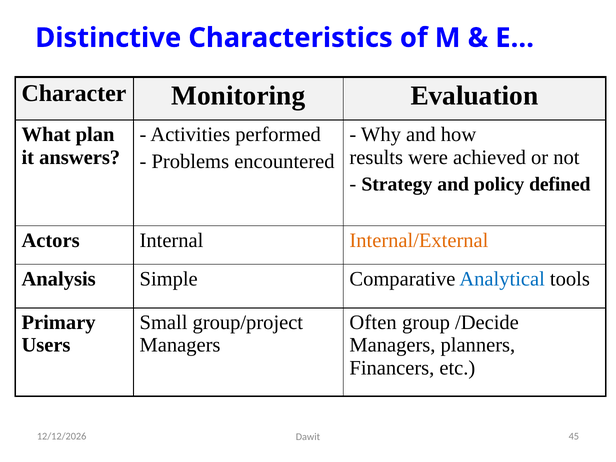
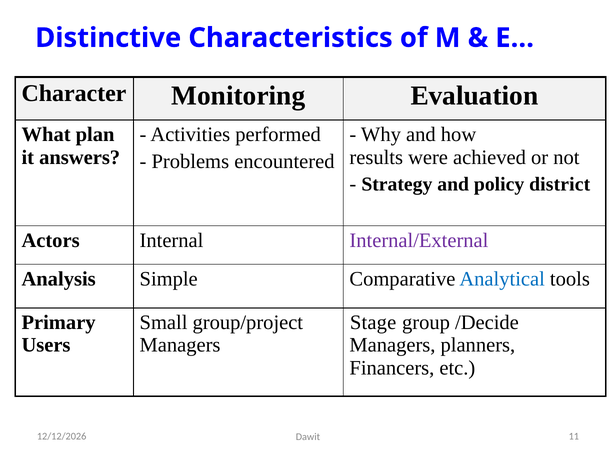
defined: defined -> district
Internal/External colour: orange -> purple
Often: Often -> Stage
45: 45 -> 11
